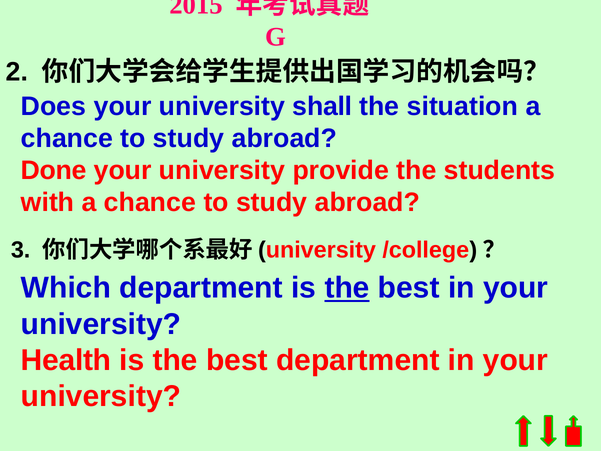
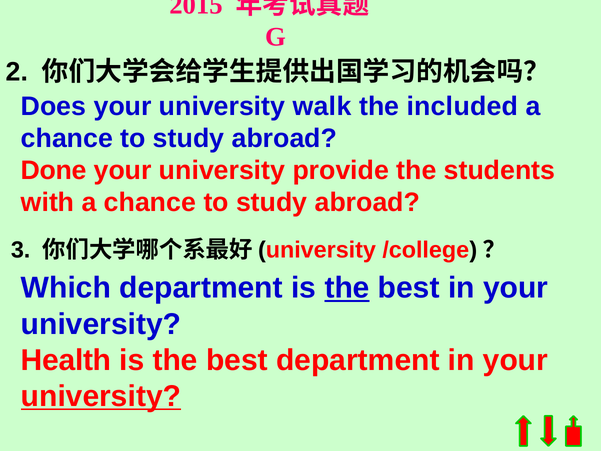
shall: shall -> walk
situation: situation -> included
university at (101, 396) underline: none -> present
